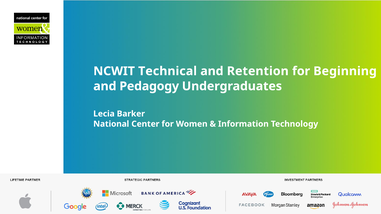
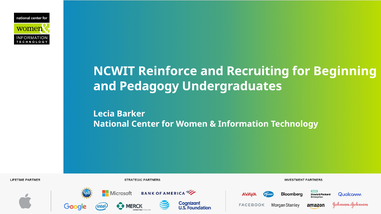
Technical: Technical -> Reinforce
Retention: Retention -> Recruiting
